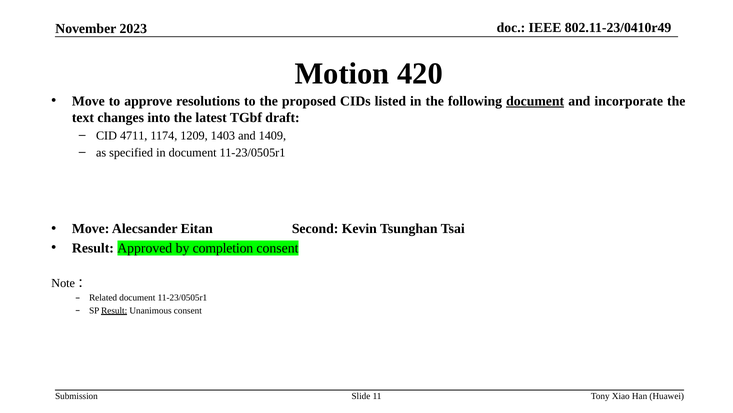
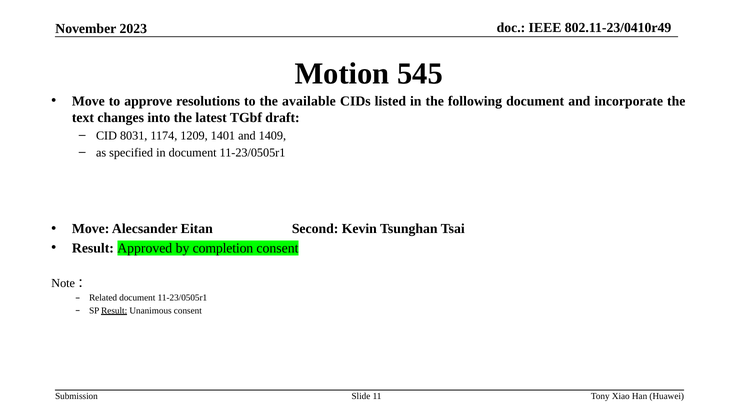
420: 420 -> 545
proposed: proposed -> available
document at (535, 101) underline: present -> none
4711: 4711 -> 8031
1403: 1403 -> 1401
